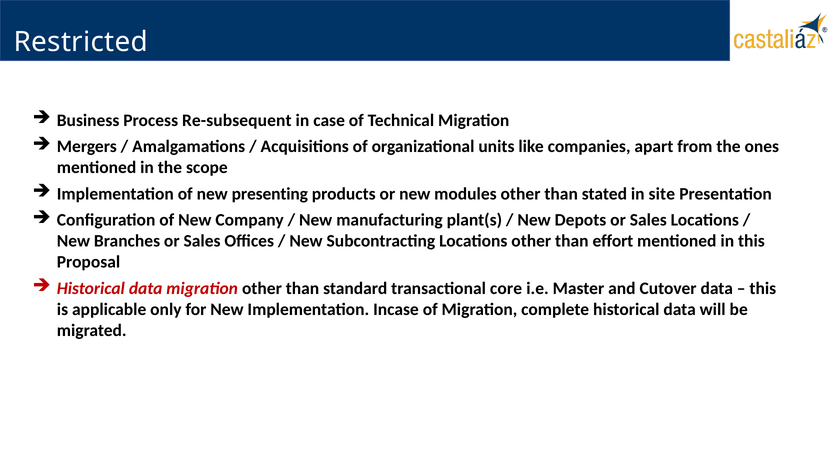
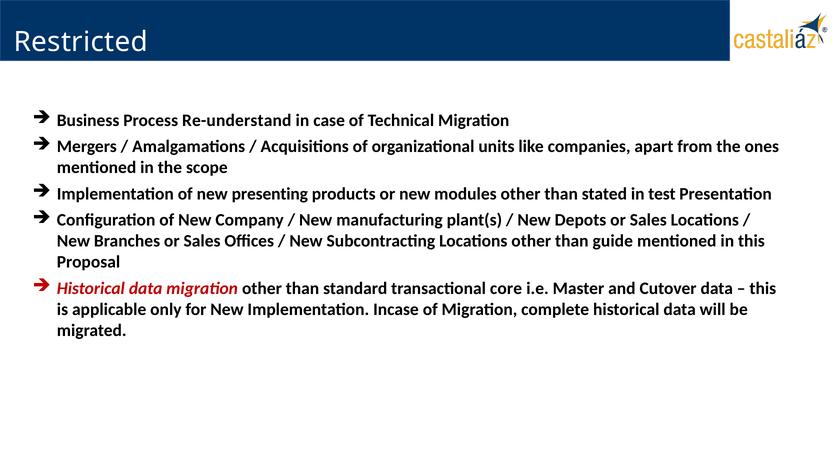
Re-subsequent: Re-subsequent -> Re-understand
site: site -> test
effort: effort -> guide
